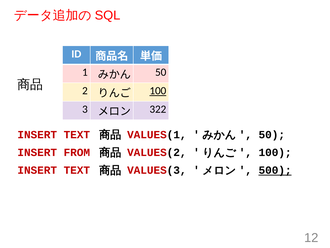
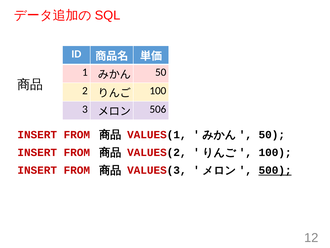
100 at (158, 91) underline: present -> none
322: 322 -> 506
TEXT at (77, 134): TEXT -> FROM
TEXT at (77, 170): TEXT -> FROM
